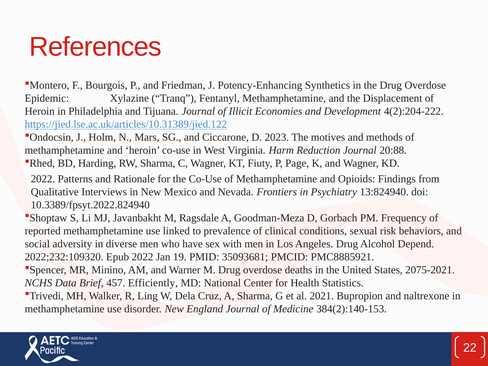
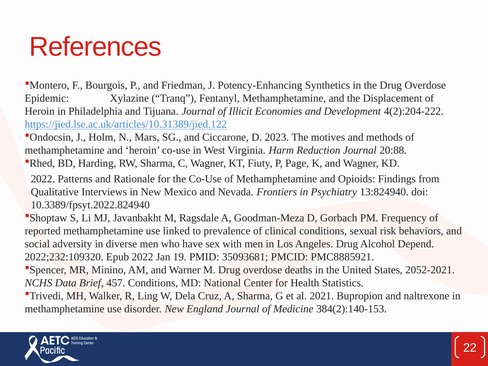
2075-2021: 2075-2021 -> 2052-2021
457 Efficiently: Efficiently -> Conditions
